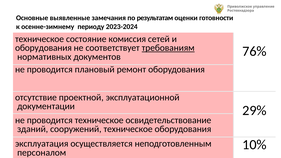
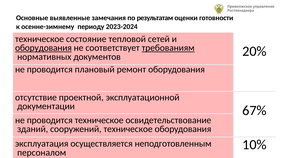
комиссия: комиссия -> тепловой
оборудования at (43, 48) underline: none -> present
76%: 76% -> 20%
29%: 29% -> 67%
